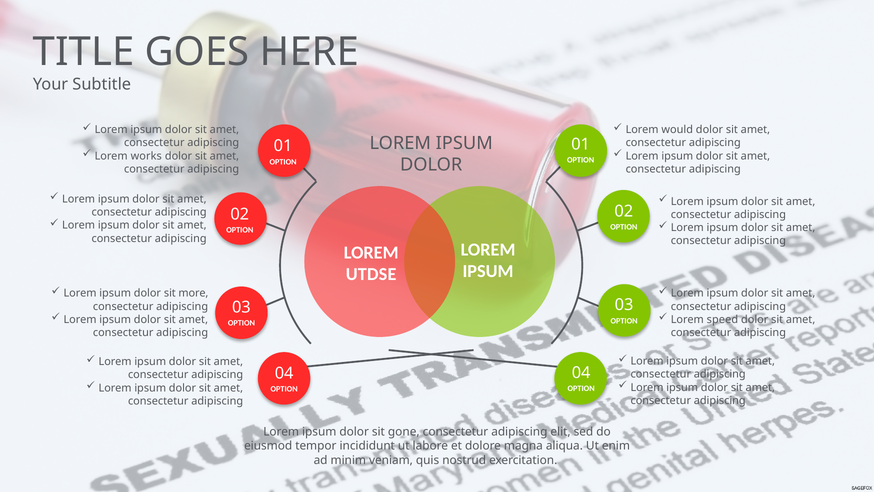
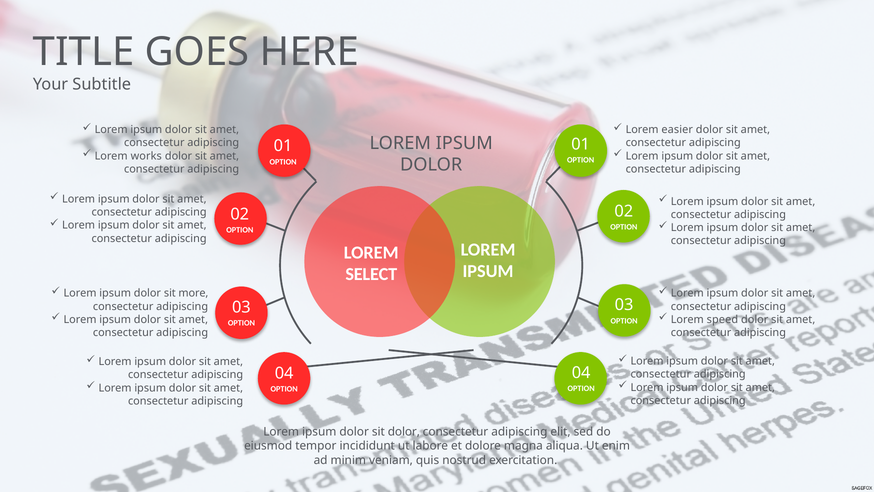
would: would -> easier
UTDSE: UTDSE -> SELECT
sit gone: gone -> dolor
